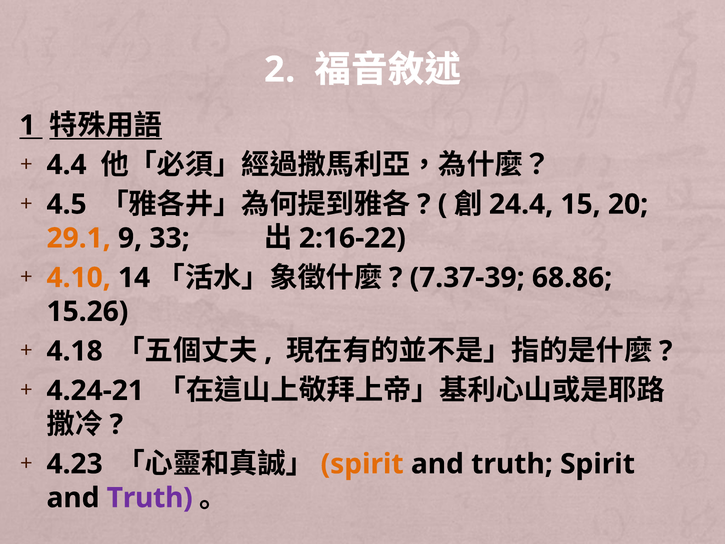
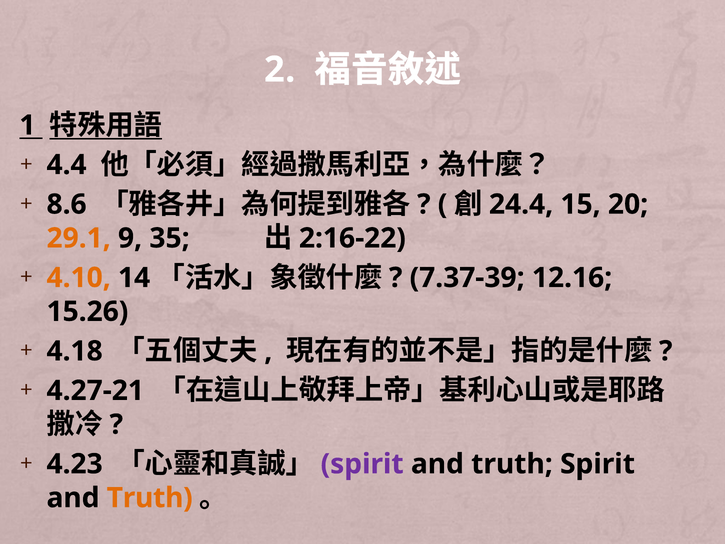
4.5: 4.5 -> 8.6
33: 33 -> 35
68.86: 68.86 -> 12.16
4.24-21: 4.24-21 -> 4.27-21
spirit at (362, 464) colour: orange -> purple
Truth at (150, 498) colour: purple -> orange
